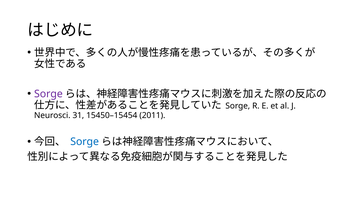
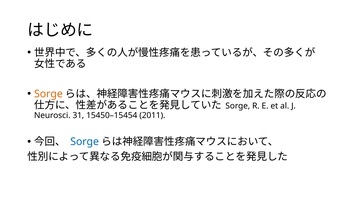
Sorge at (48, 94) colour: purple -> orange
